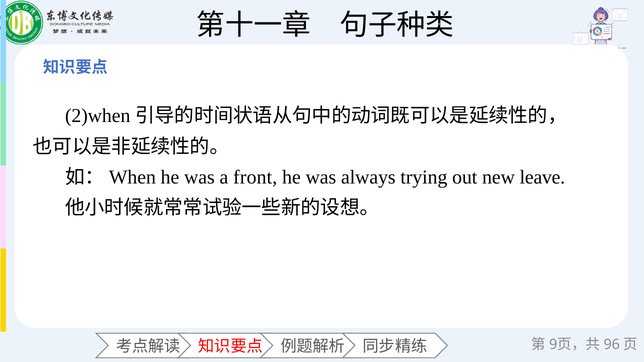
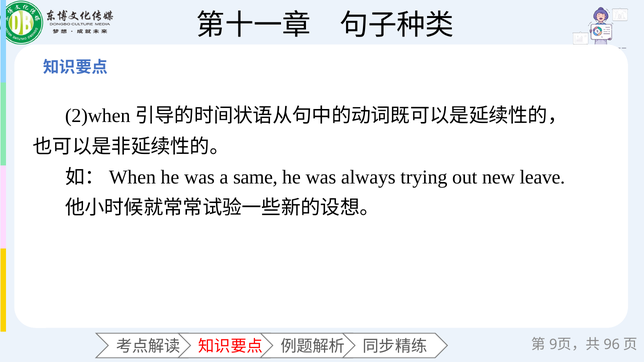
front: front -> same
